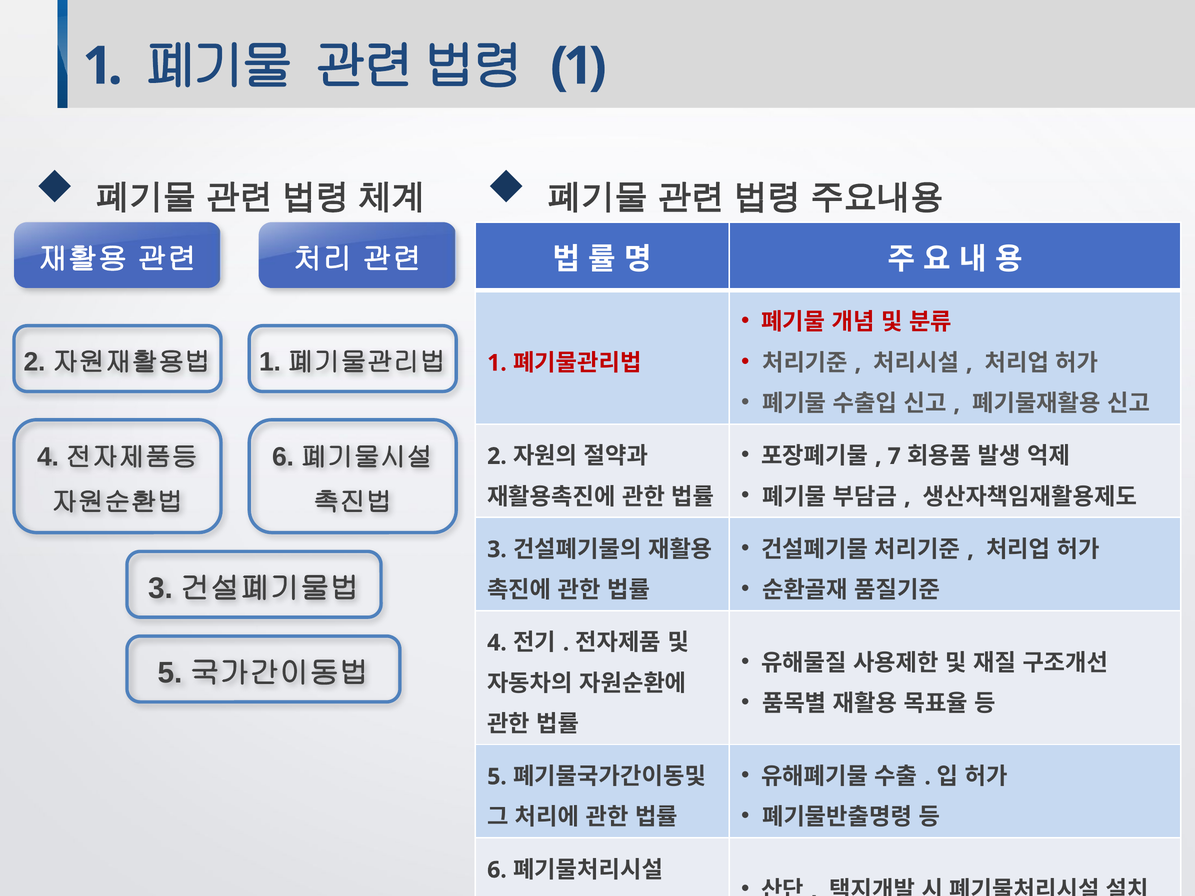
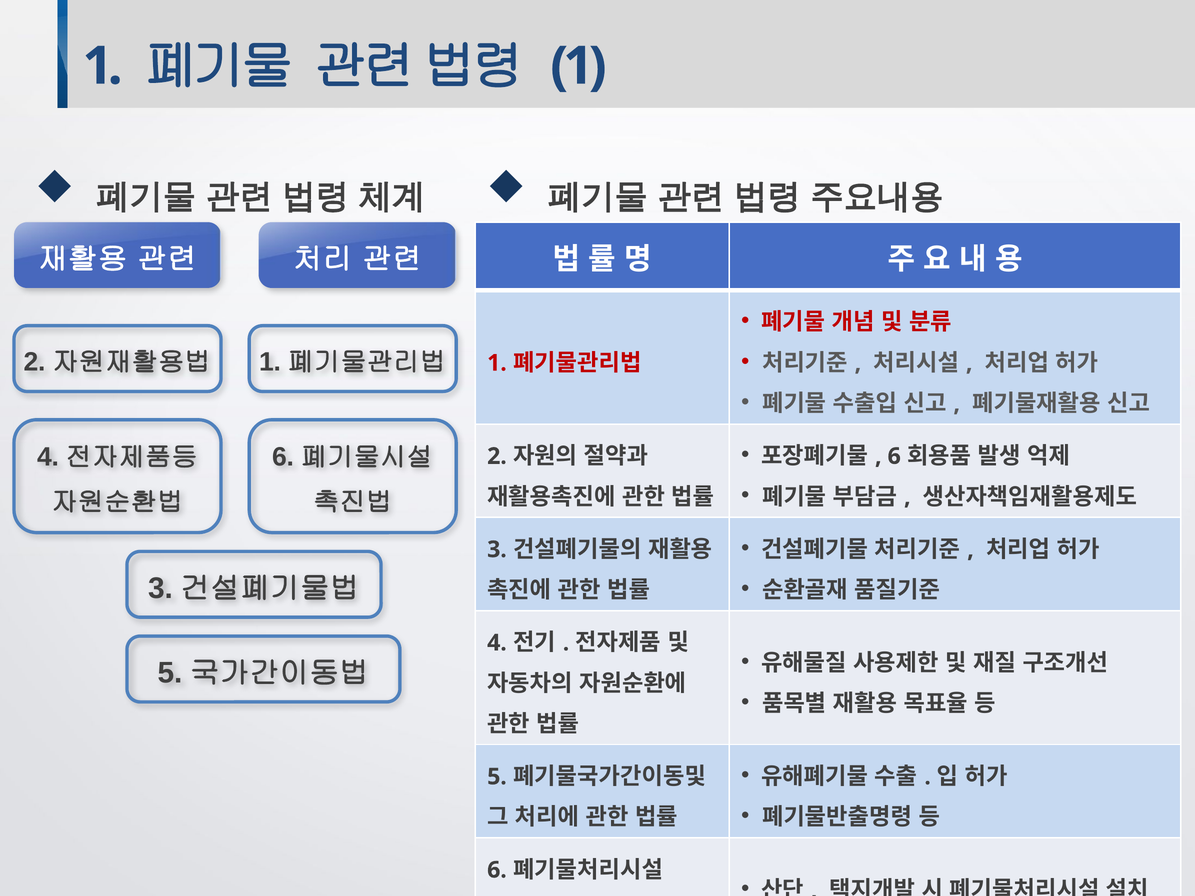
7 at (894, 456): 7 -> 6
